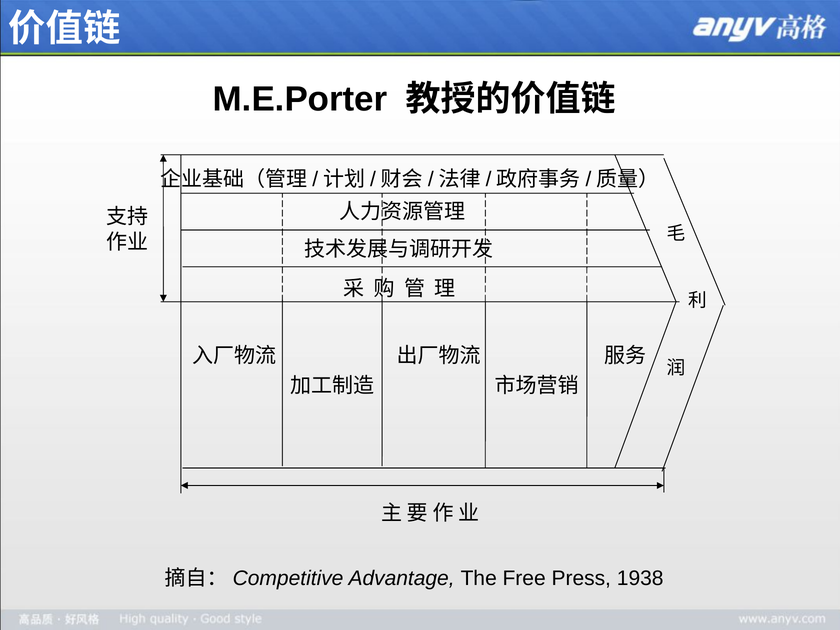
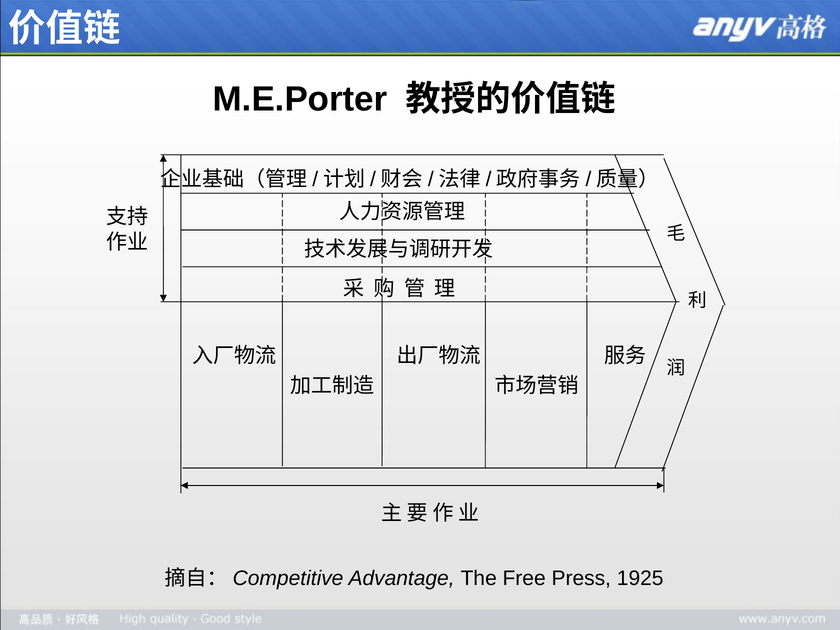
1938: 1938 -> 1925
